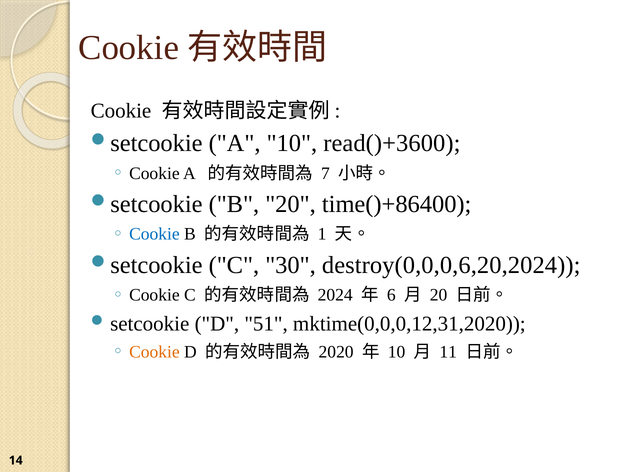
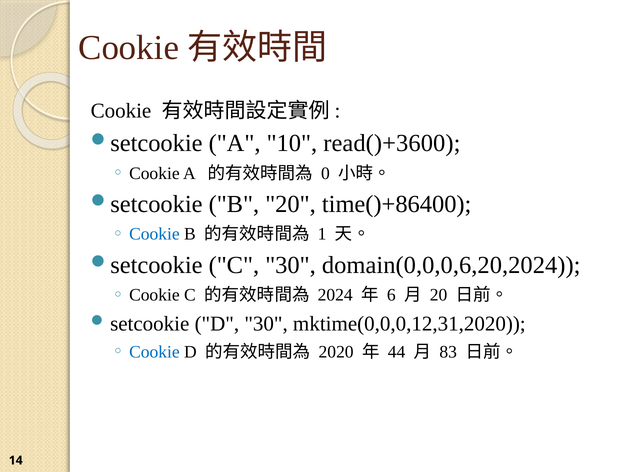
7: 7 -> 0
destroy(0,0,0,6,20,2024: destroy(0,0,0,6,20,2024 -> domain(0,0,0,6,20,2024
D 51: 51 -> 30
Cookie at (154, 352) colour: orange -> blue
10 at (397, 352): 10 -> 44
11: 11 -> 83
